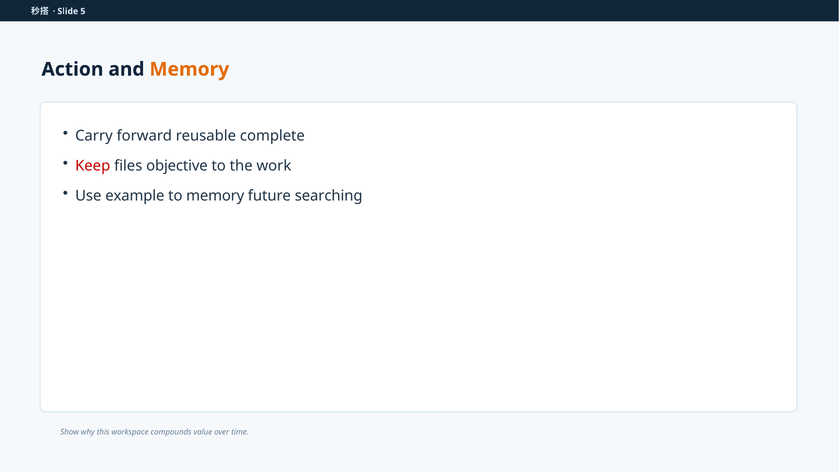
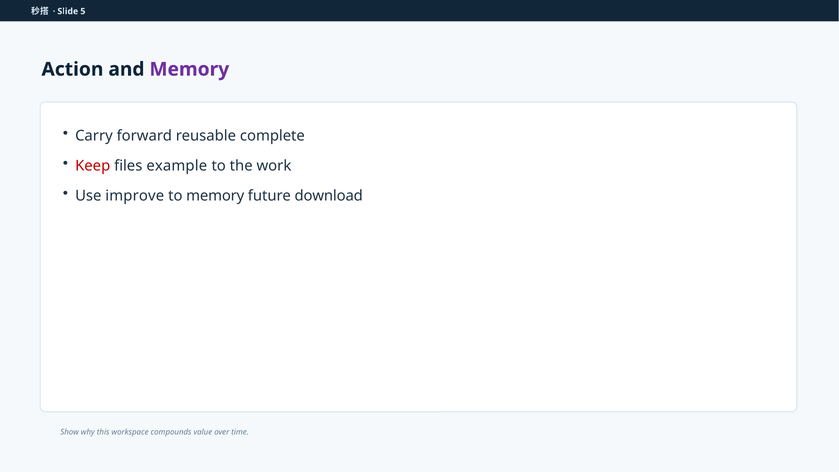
Memory at (189, 69) colour: orange -> purple
objective: objective -> example
example: example -> improve
searching: searching -> download
